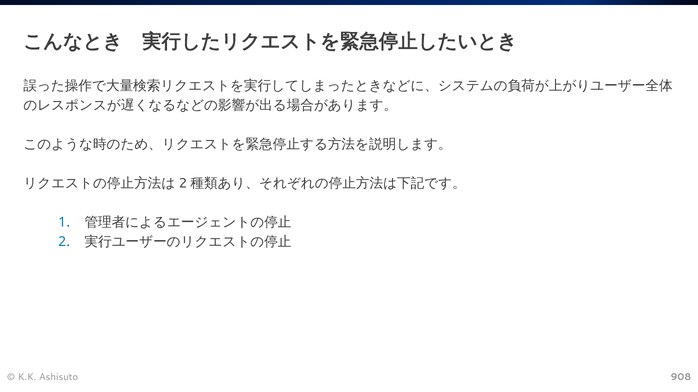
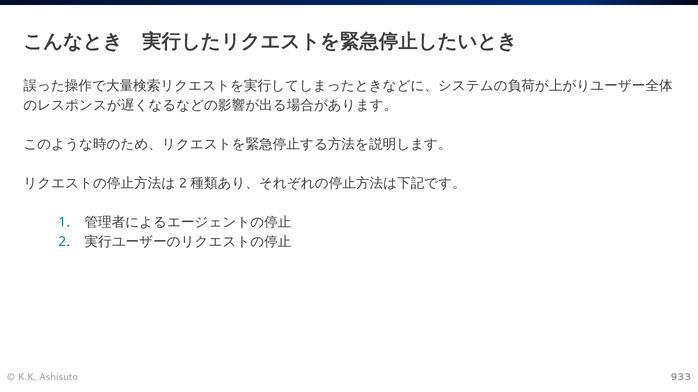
908: 908 -> 933
